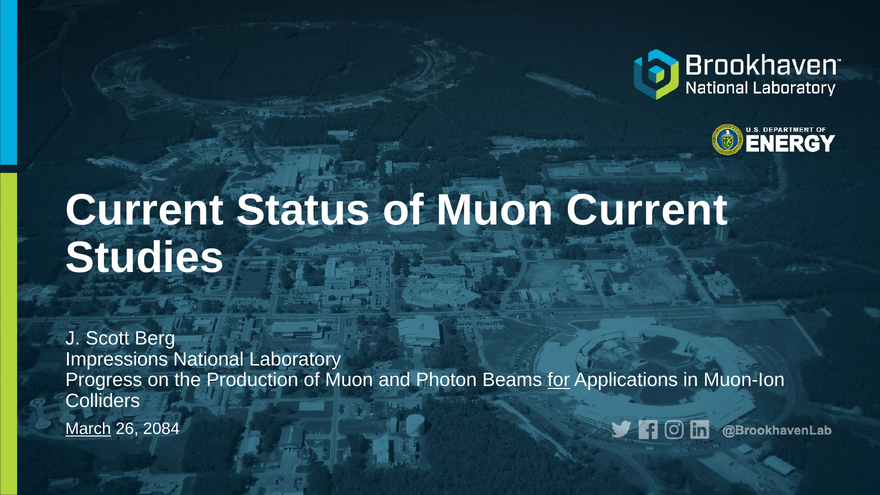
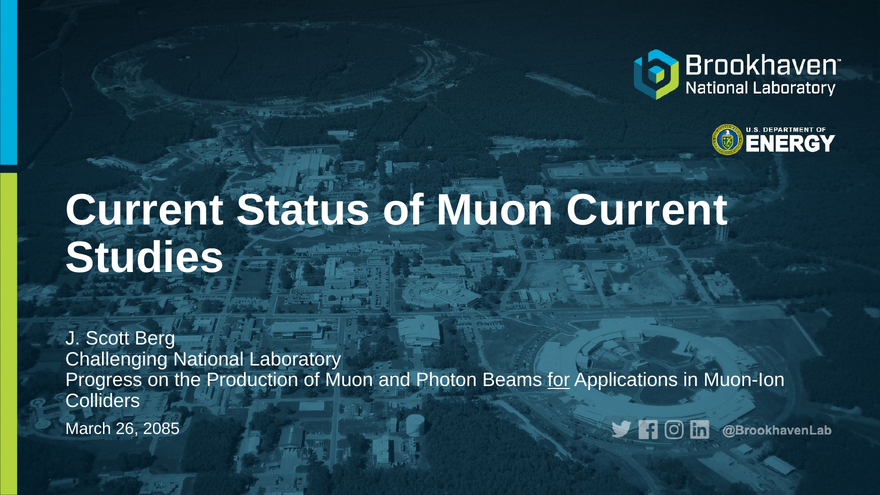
Impressions: Impressions -> Challenging
March underline: present -> none
2084: 2084 -> 2085
